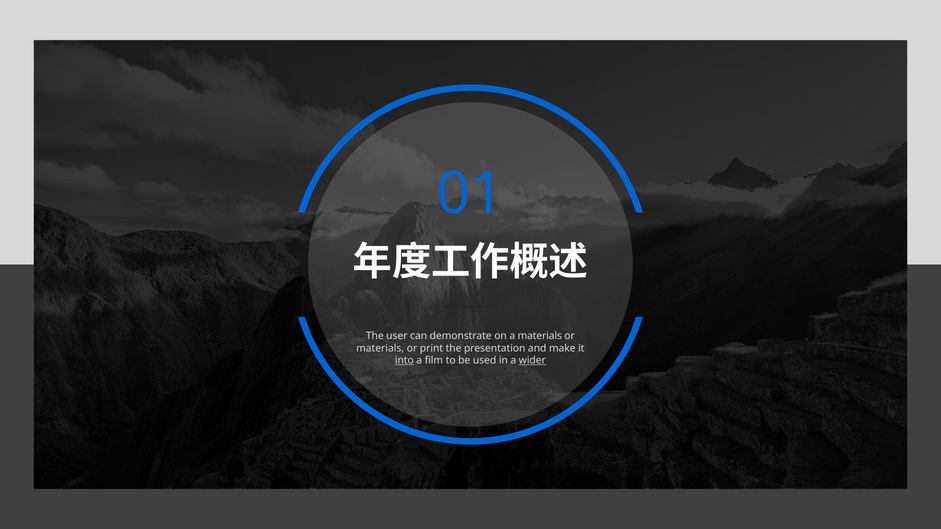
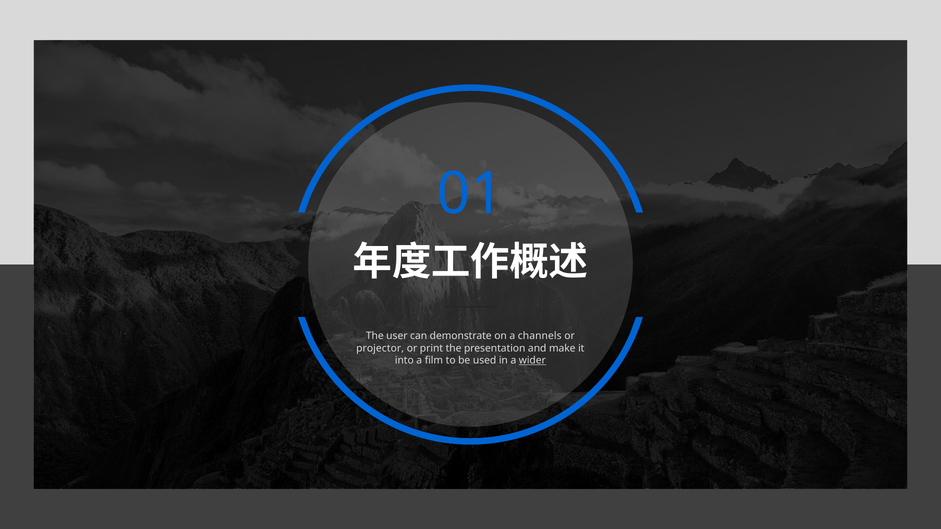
a materials: materials -> channels
materials at (380, 348): materials -> projector
into underline: present -> none
